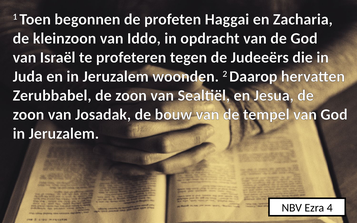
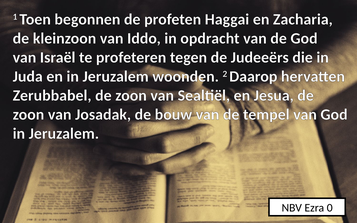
4: 4 -> 0
